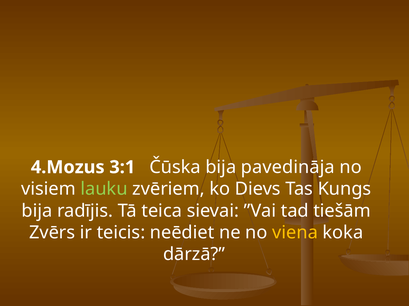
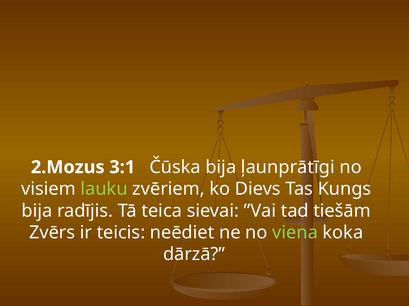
4.Mozus: 4.Mozus -> 2.Mozus
pavedināja: pavedināja -> ļaunprātīgi
viena colour: yellow -> light green
